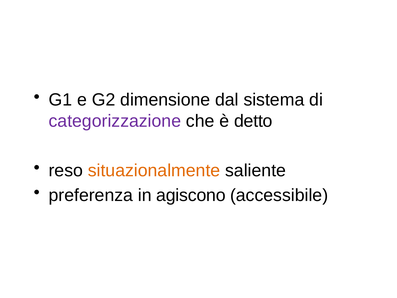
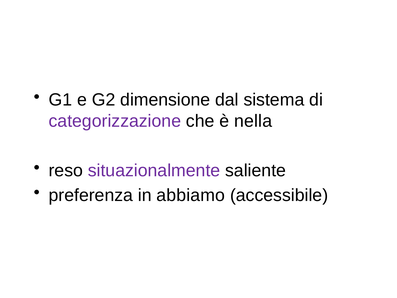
detto: detto -> nella
situazionalmente colour: orange -> purple
agiscono: agiscono -> abbiamo
